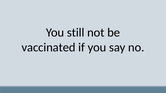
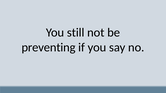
vaccinated: vaccinated -> preventing
